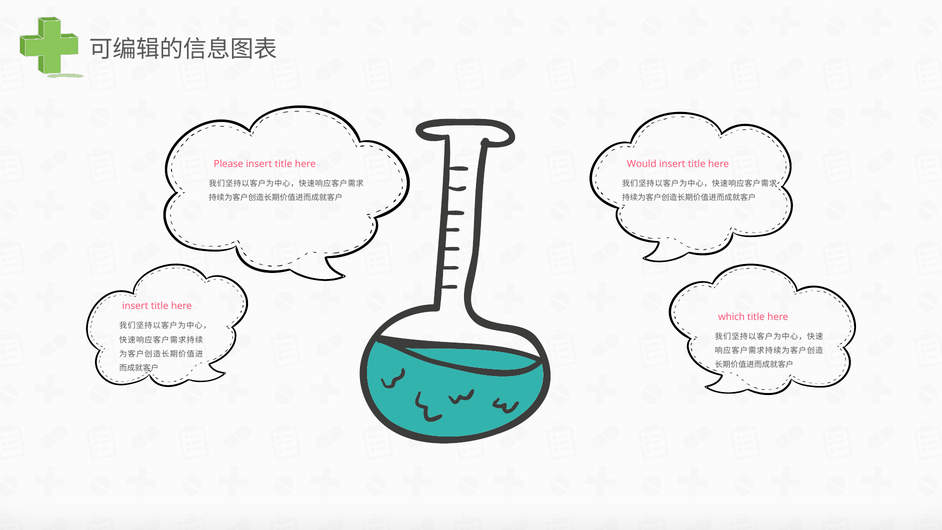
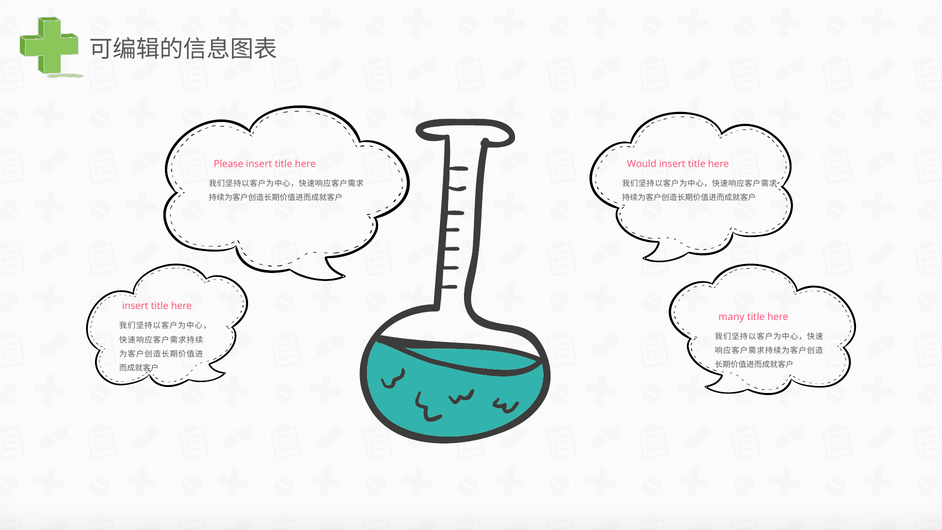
which: which -> many
